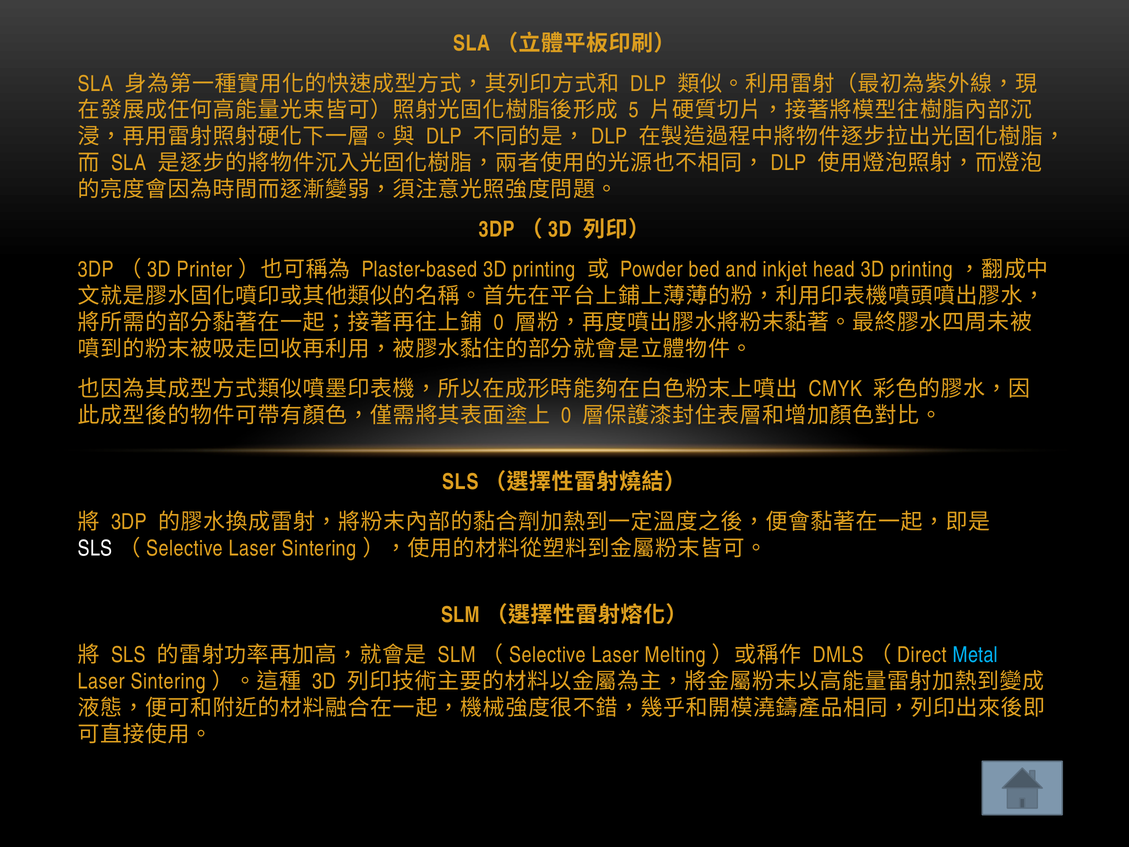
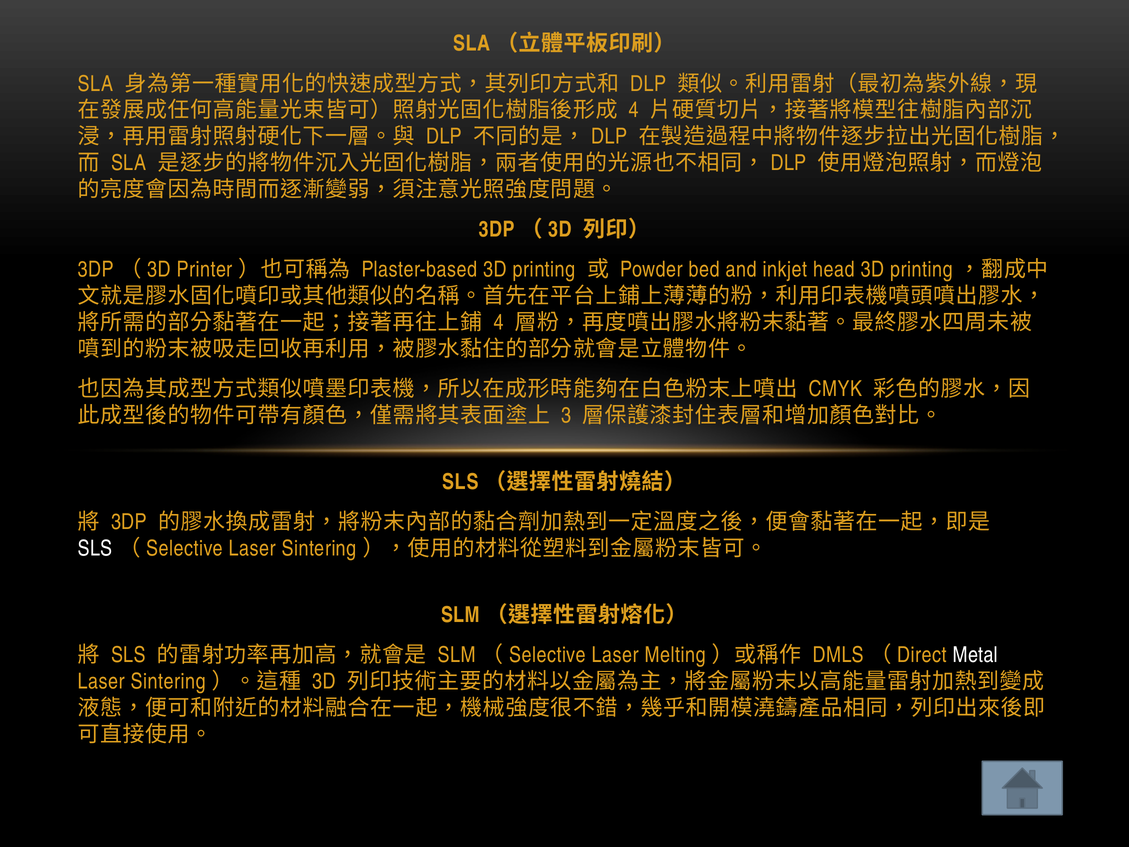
5 at (634, 110): 5 -> 4
0 at (499, 322): 0 -> 4
0 at (566, 415): 0 -> 3
Metal colour: light blue -> white
